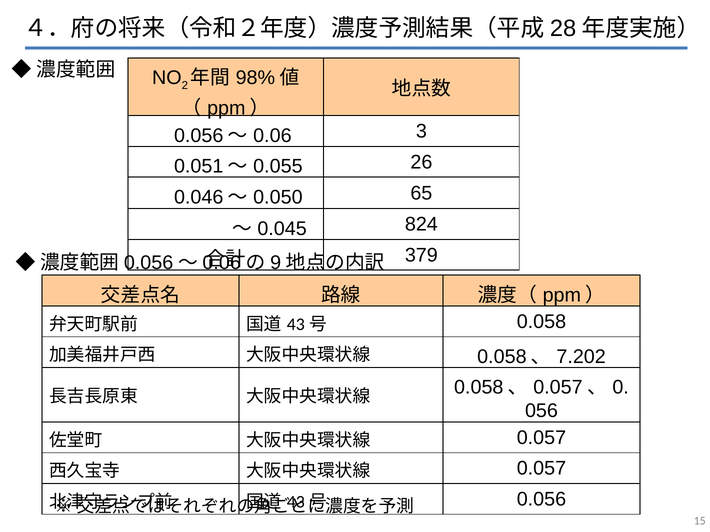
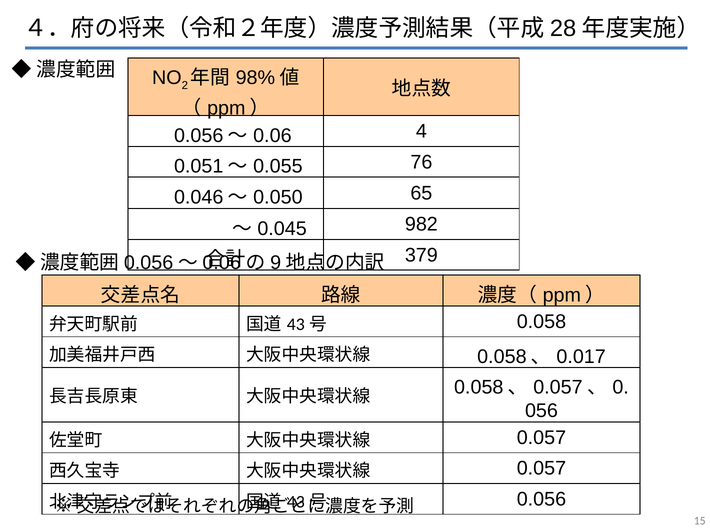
3: 3 -> 4
26: 26 -> 76
824: 824 -> 982
7.202: 7.202 -> 0.017
